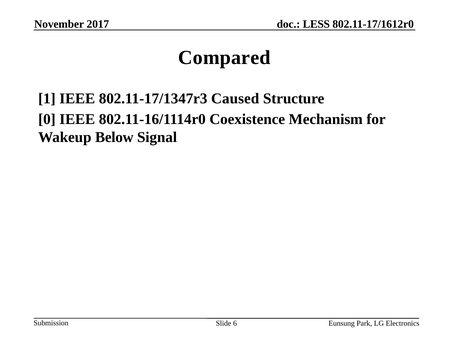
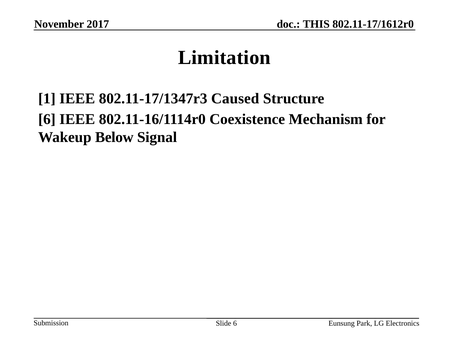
LESS: LESS -> THIS
Compared: Compared -> Limitation
0 at (47, 119): 0 -> 6
